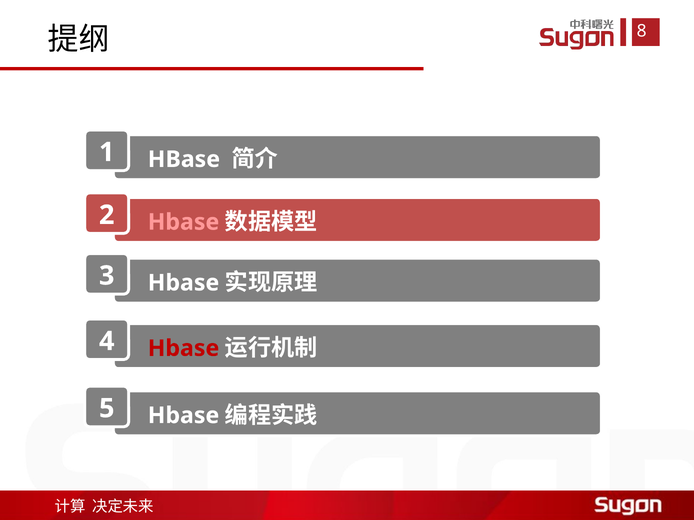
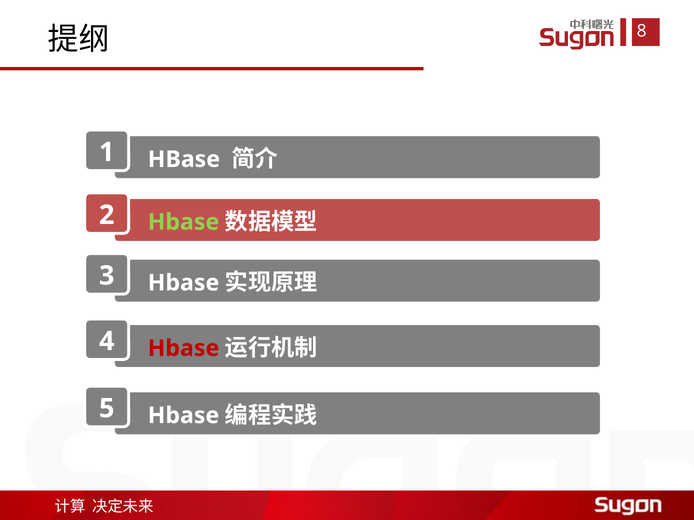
Hbase at (184, 222) colour: pink -> light green
